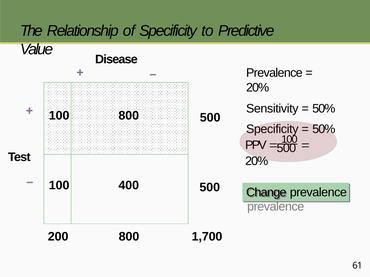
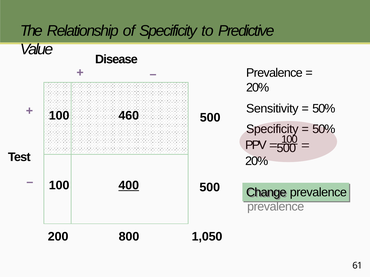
100 800: 800 -> 460
400 underline: none -> present
1,700: 1,700 -> 1,050
